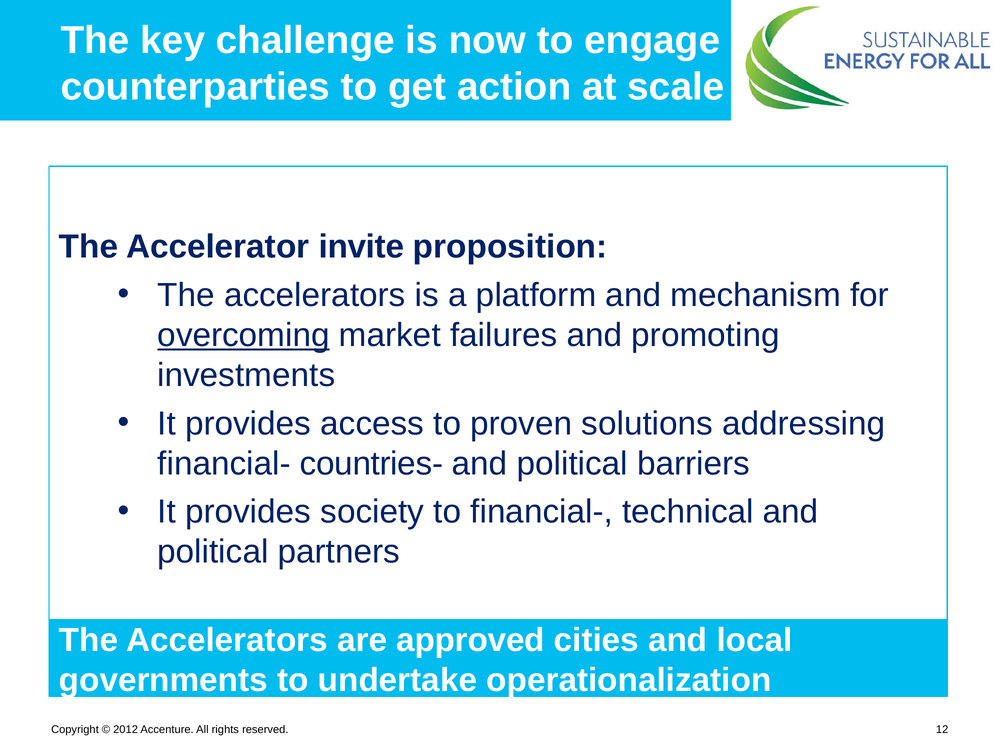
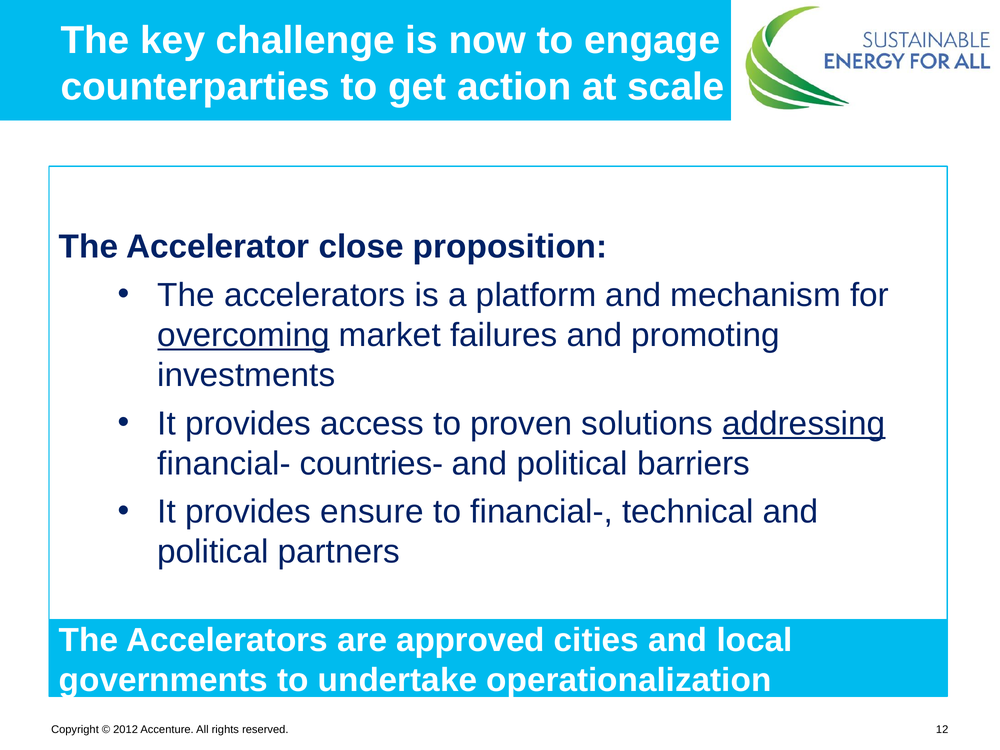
invite: invite -> close
addressing underline: none -> present
society: society -> ensure
